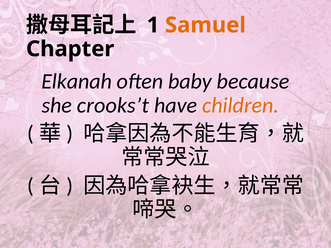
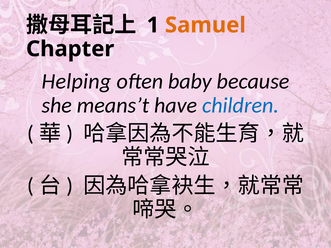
Elkanah: Elkanah -> Helping
crooks’t: crooks’t -> means’t
children colour: orange -> blue
